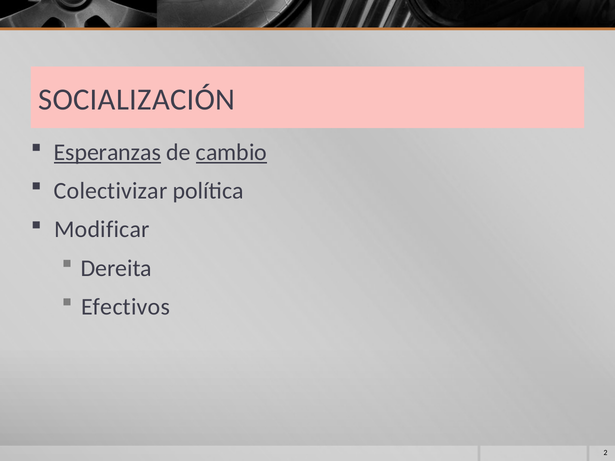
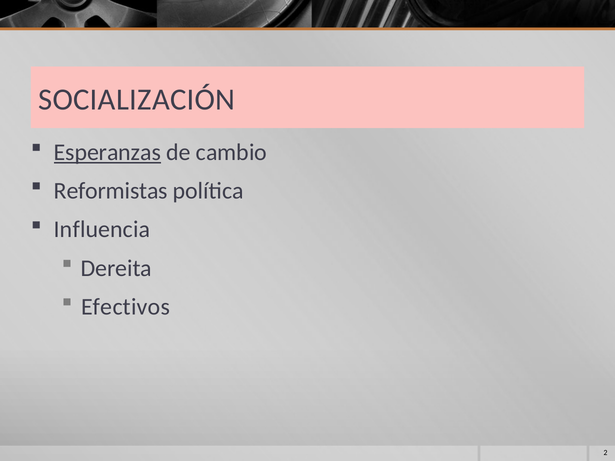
cambio underline: present -> none
Colectivizar: Colectivizar -> Reformistas
Modificar: Modificar -> Influencia
